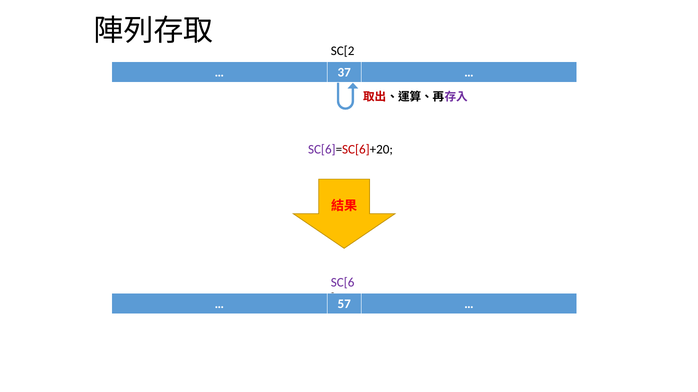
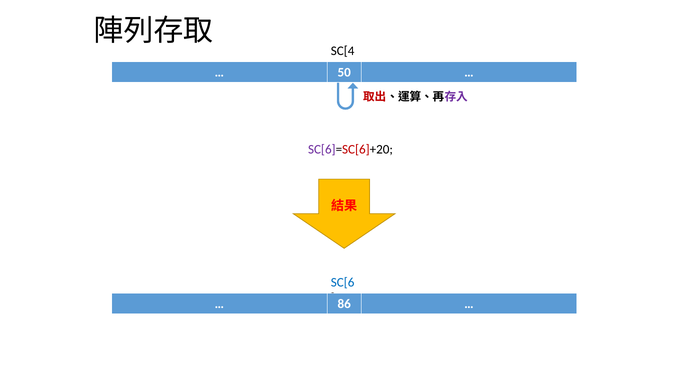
SC[2: SC[2 -> SC[4
37: 37 -> 50
SC[6 colour: purple -> blue
57: 57 -> 86
